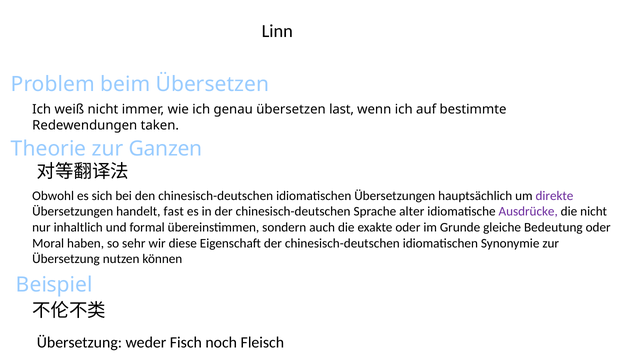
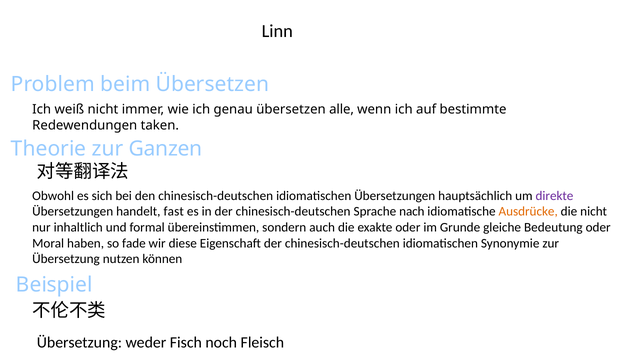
last: last -> alle
alter: alter -> nach
Ausdrücke colour: purple -> orange
sehr: sehr -> fade
